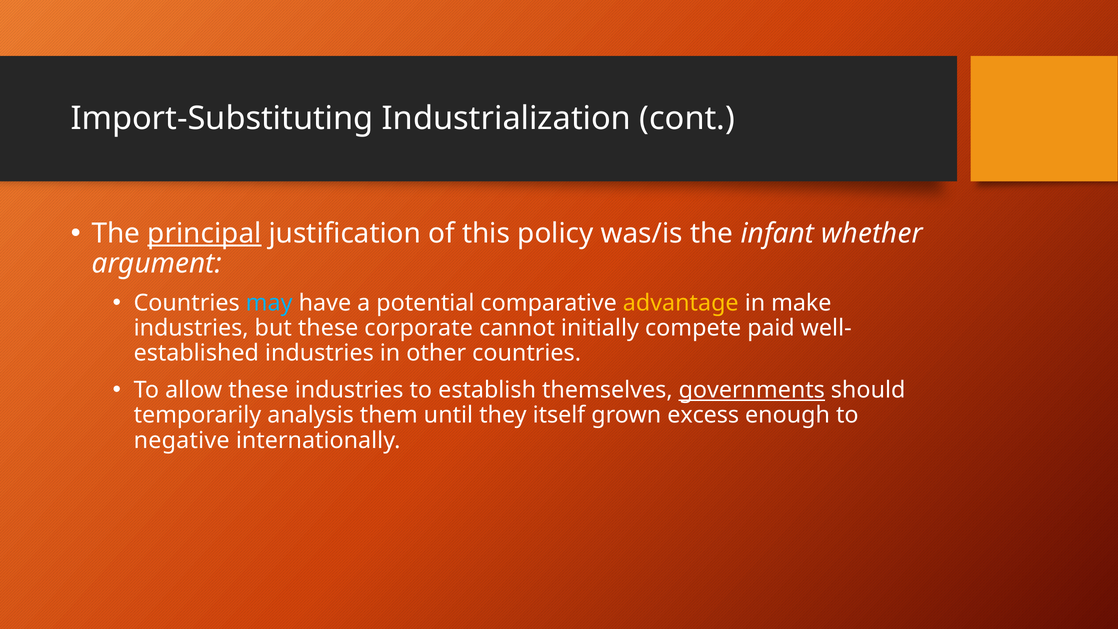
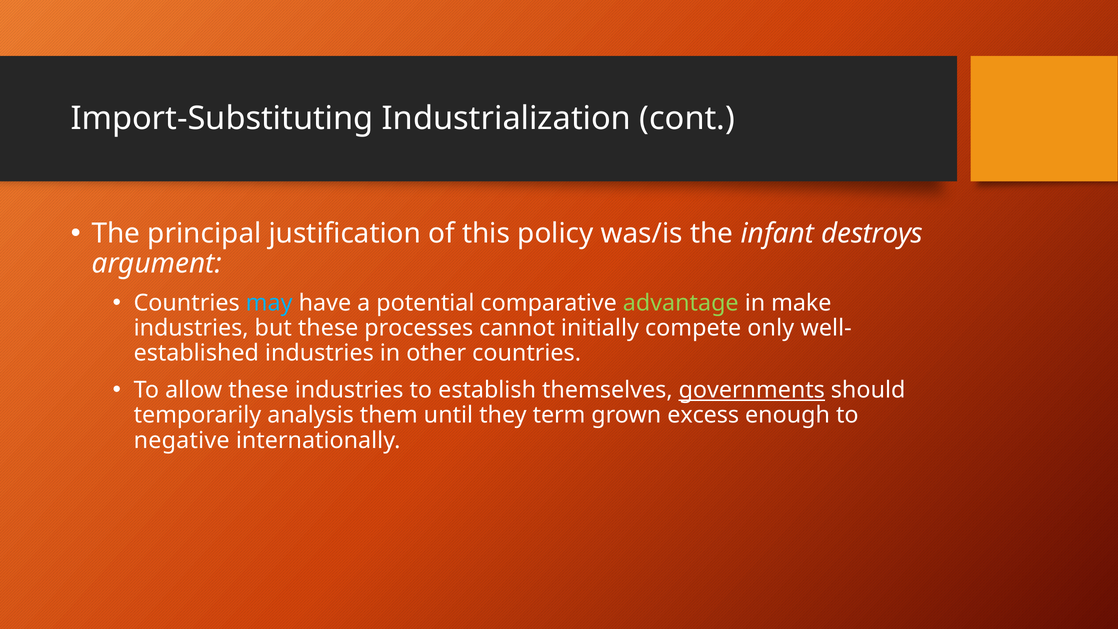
principal underline: present -> none
whether: whether -> destroys
advantage colour: yellow -> light green
corporate: corporate -> processes
paid: paid -> only
itself: itself -> term
